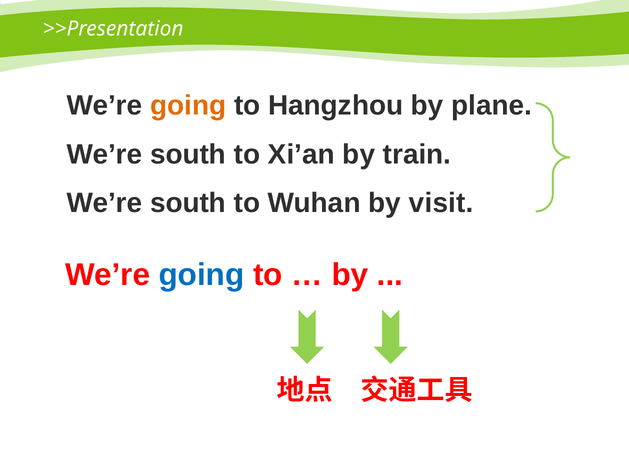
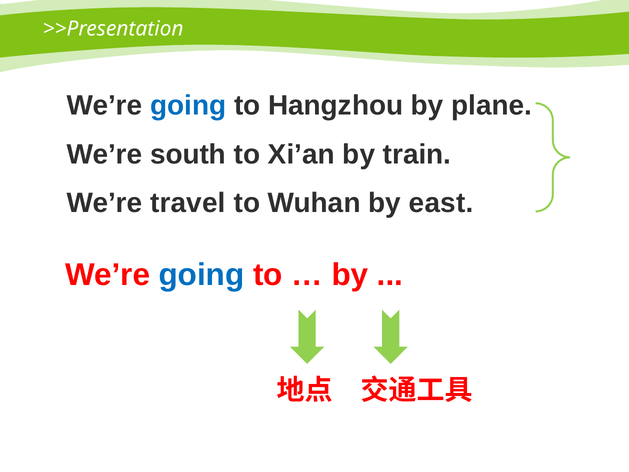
going at (188, 105) colour: orange -> blue
south at (188, 203): south -> travel
visit: visit -> east
